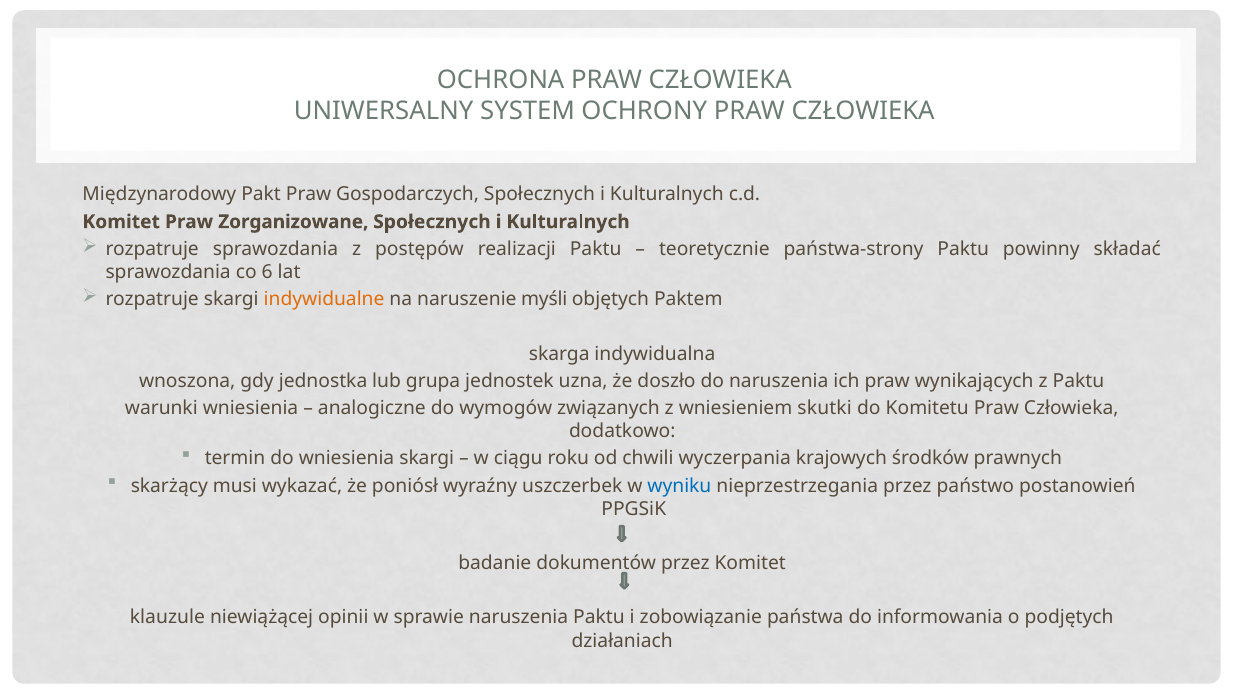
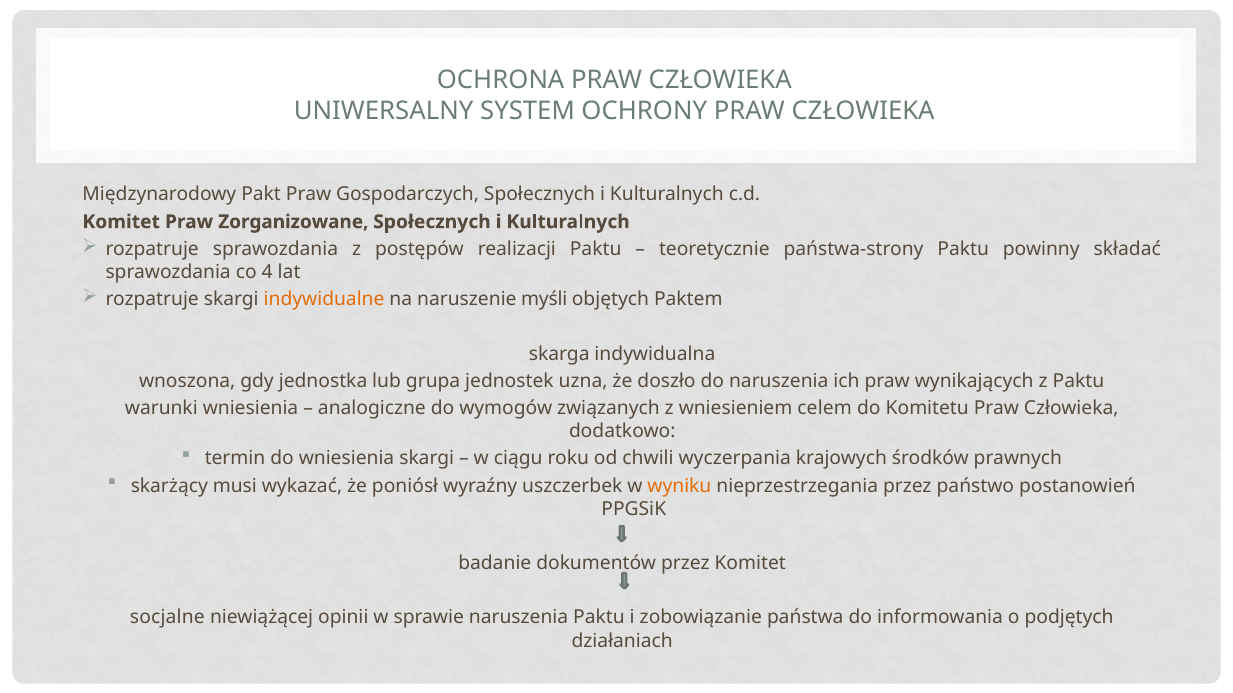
6: 6 -> 4
skutki: skutki -> celem
wyniku colour: blue -> orange
klauzule: klauzule -> socjalne
